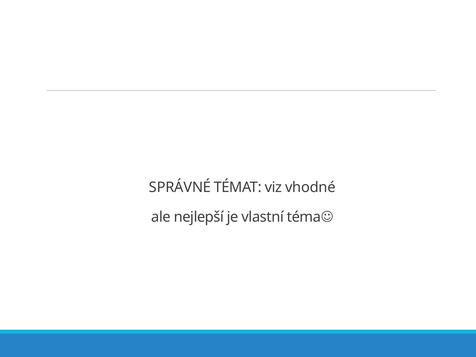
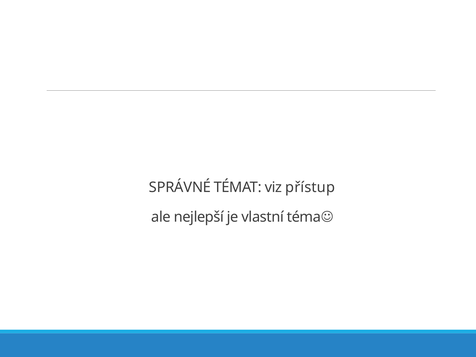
vhodné: vhodné -> přístup
